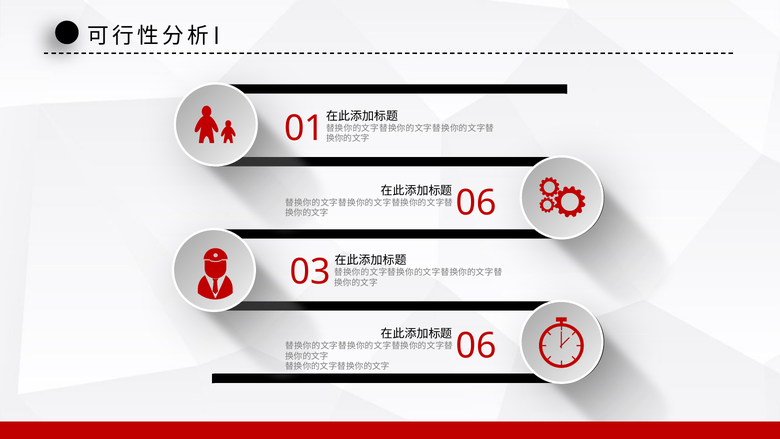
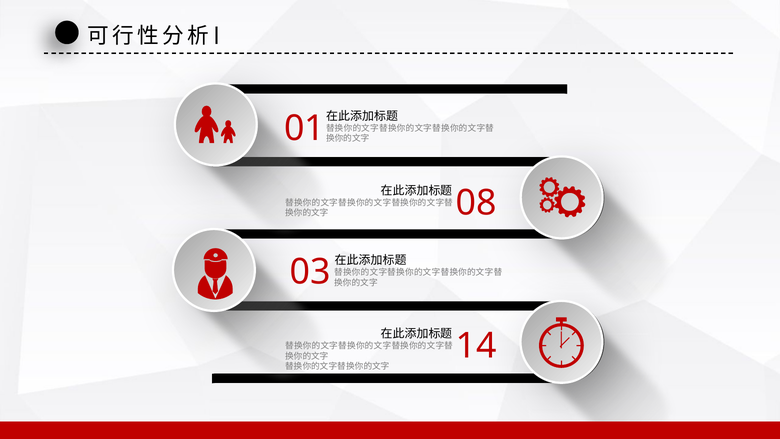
06 at (476, 203): 06 -> 08
06 at (476, 346): 06 -> 14
